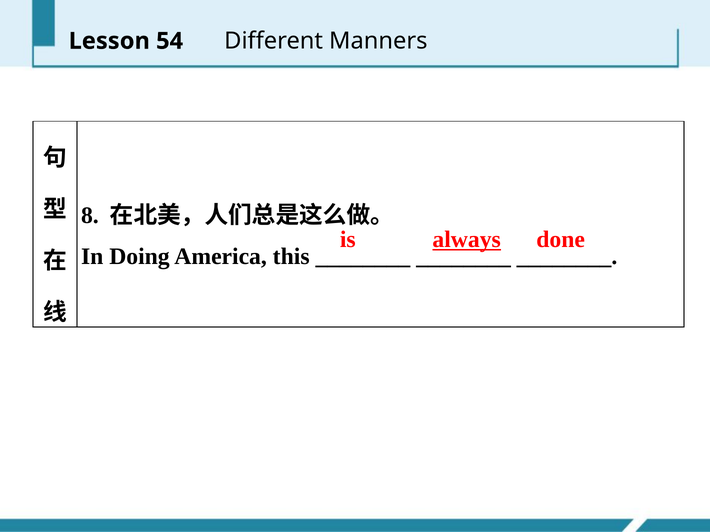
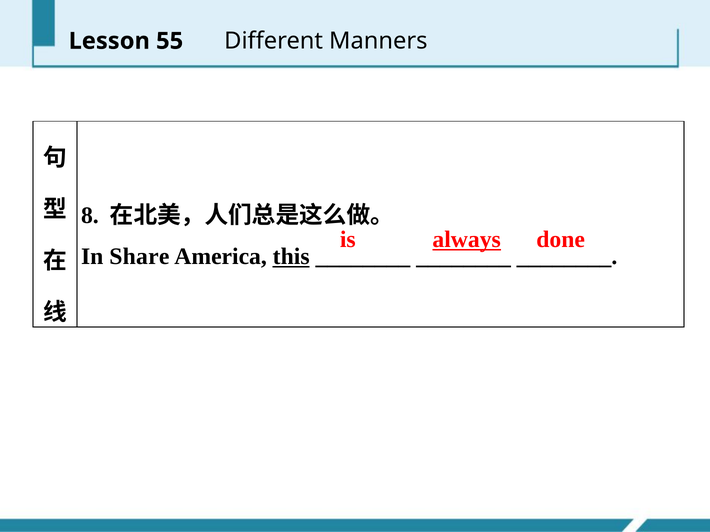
54: 54 -> 55
Doing: Doing -> Share
this underline: none -> present
